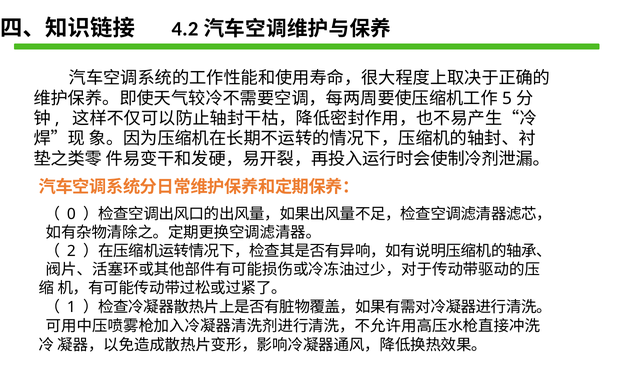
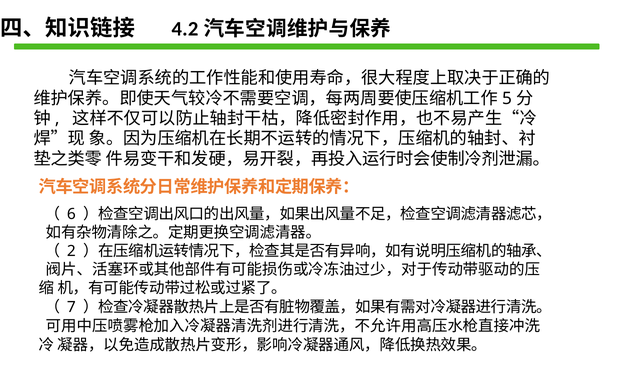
0: 0 -> 6
1: 1 -> 7
